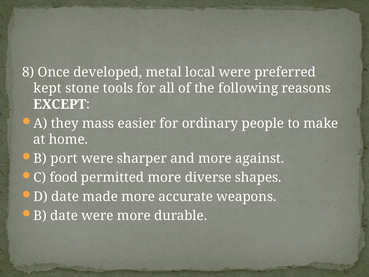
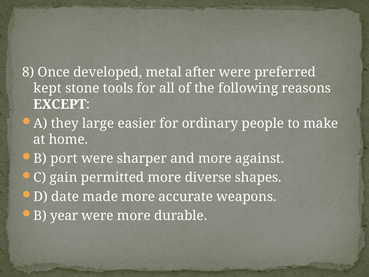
local: local -> after
mass: mass -> large
food: food -> gain
B date: date -> year
